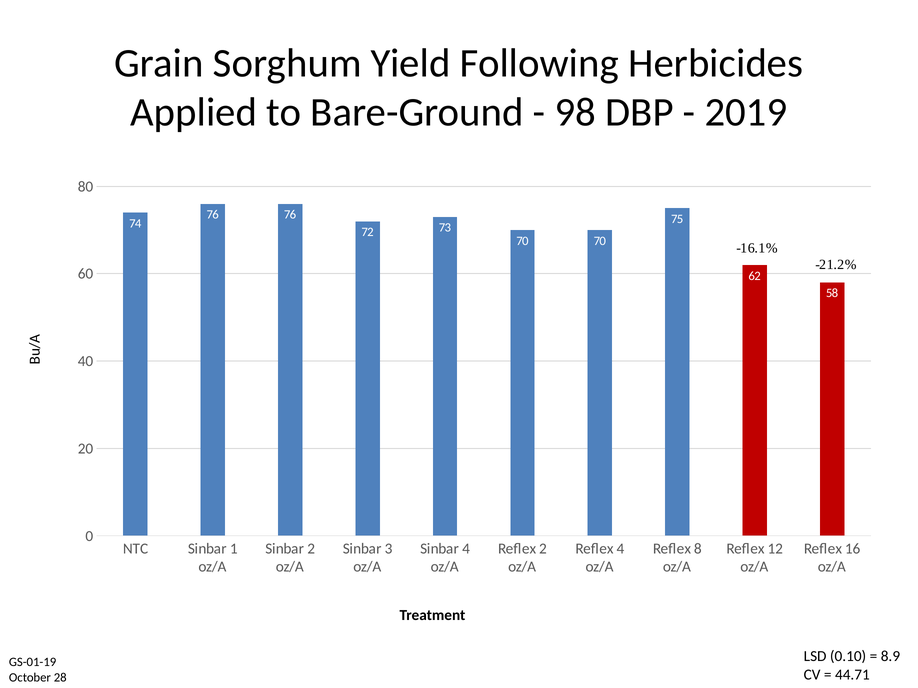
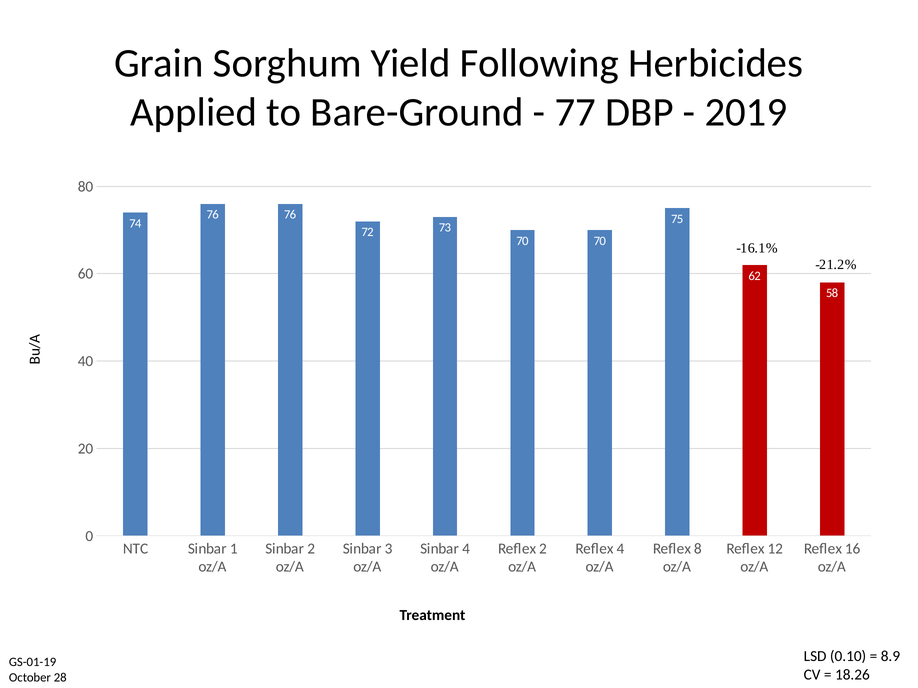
98: 98 -> 77
44.71: 44.71 -> 18.26
